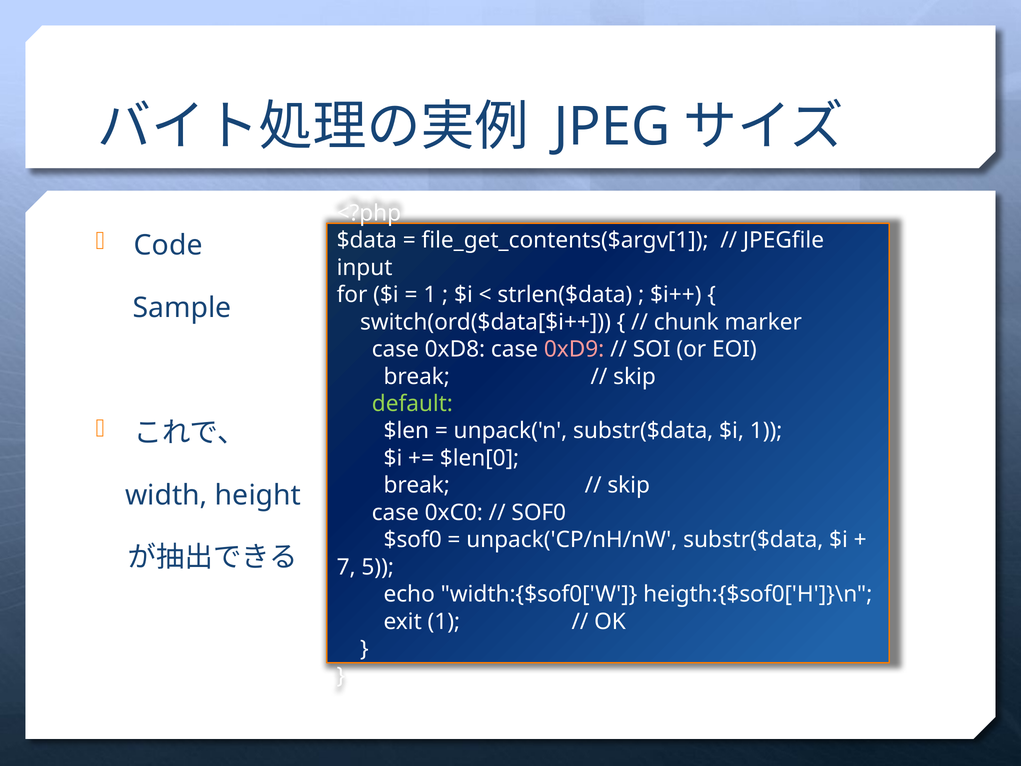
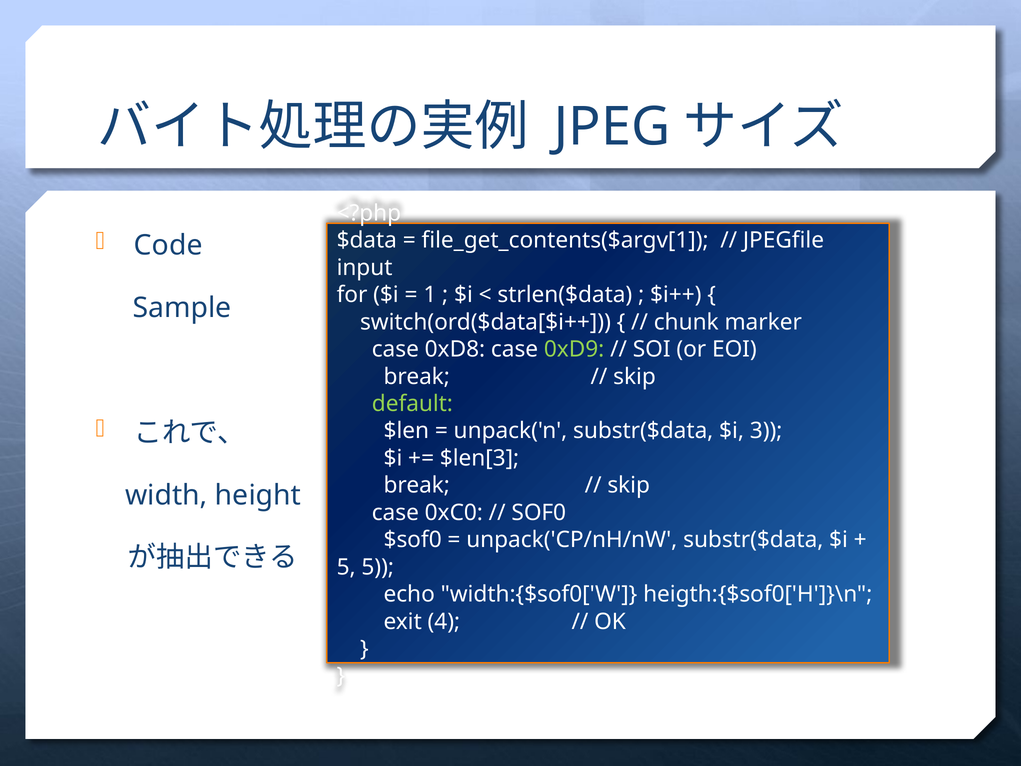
0xD9 colour: pink -> light green
$i 1: 1 -> 3
$len[0: $len[0 -> $len[3
7 at (346, 567): 7 -> 5
exit 1: 1 -> 4
